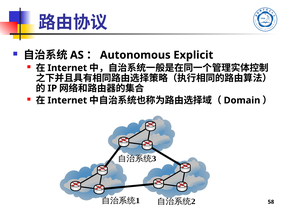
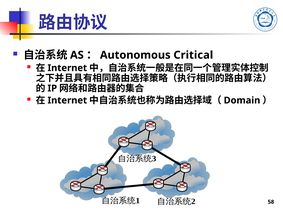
Explicit: Explicit -> Critical
